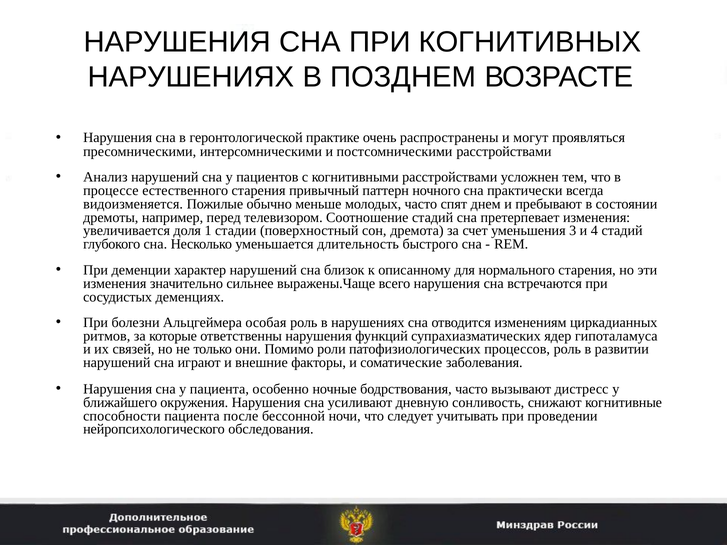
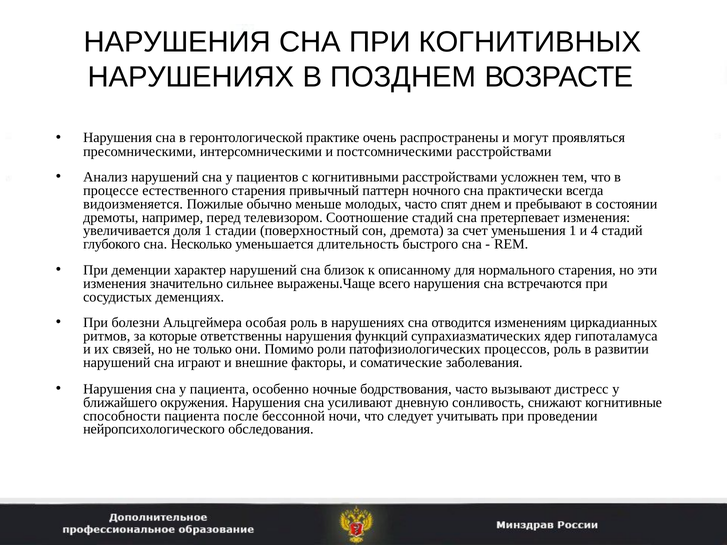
уменьшения 3: 3 -> 1
